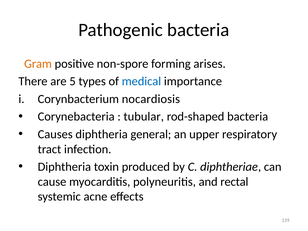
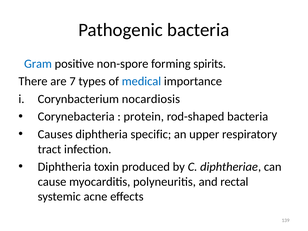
Gram colour: orange -> blue
arises: arises -> spirits
5: 5 -> 7
tubular: tubular -> protein
general: general -> specific
